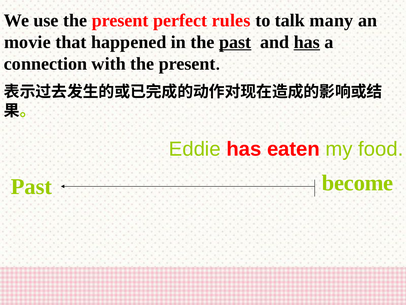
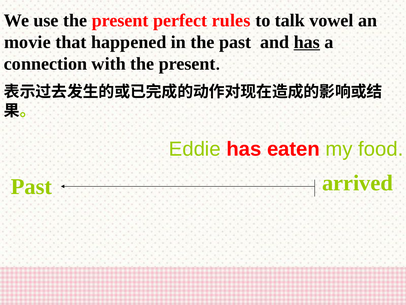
many: many -> vowel
past at (235, 42) underline: present -> none
become: become -> arrived
